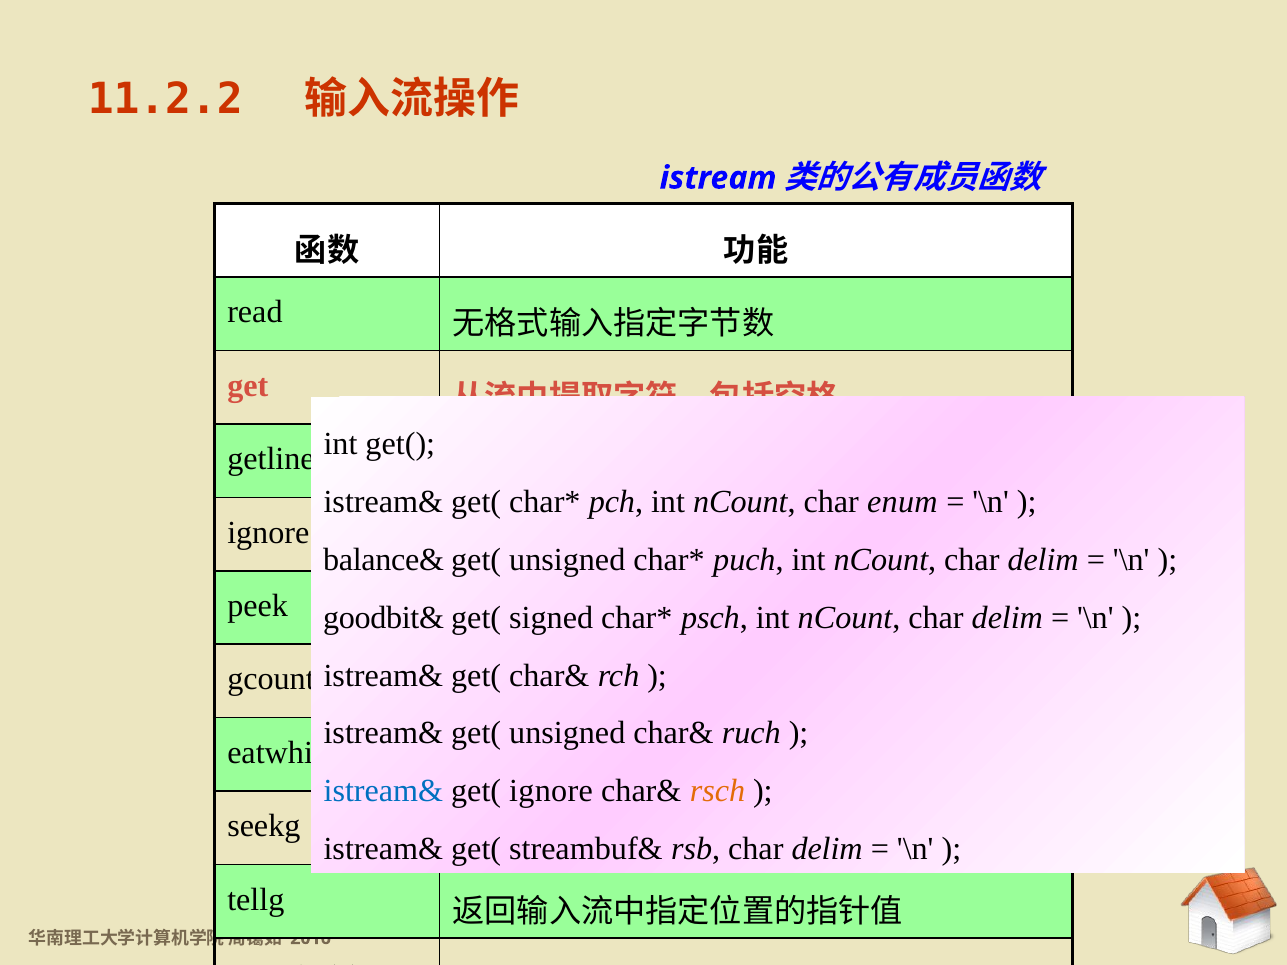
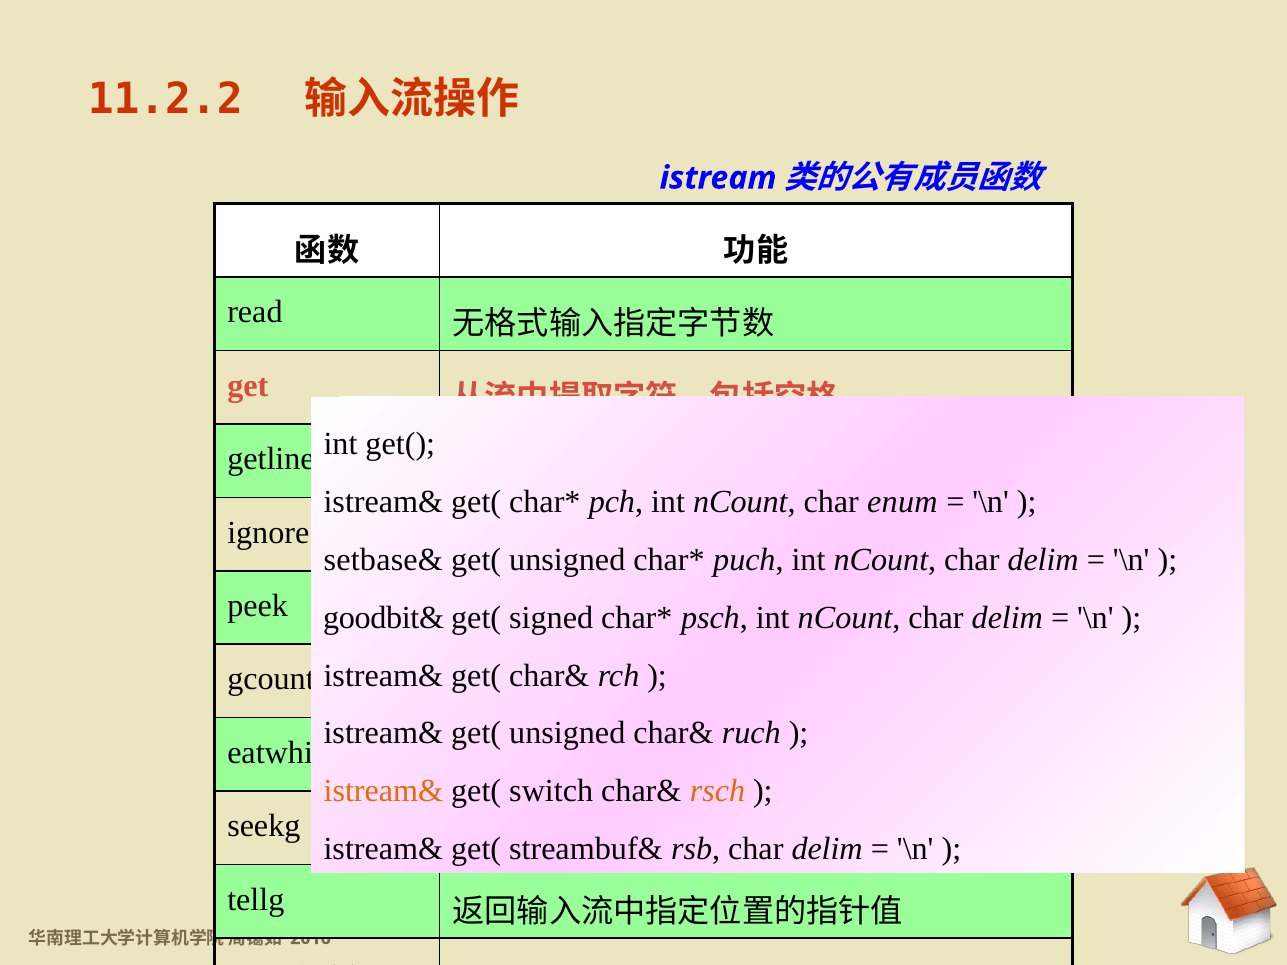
balance&: balance& -> setbase&
istream& at (383, 791) colour: blue -> orange
get( ignore: ignore -> switch
